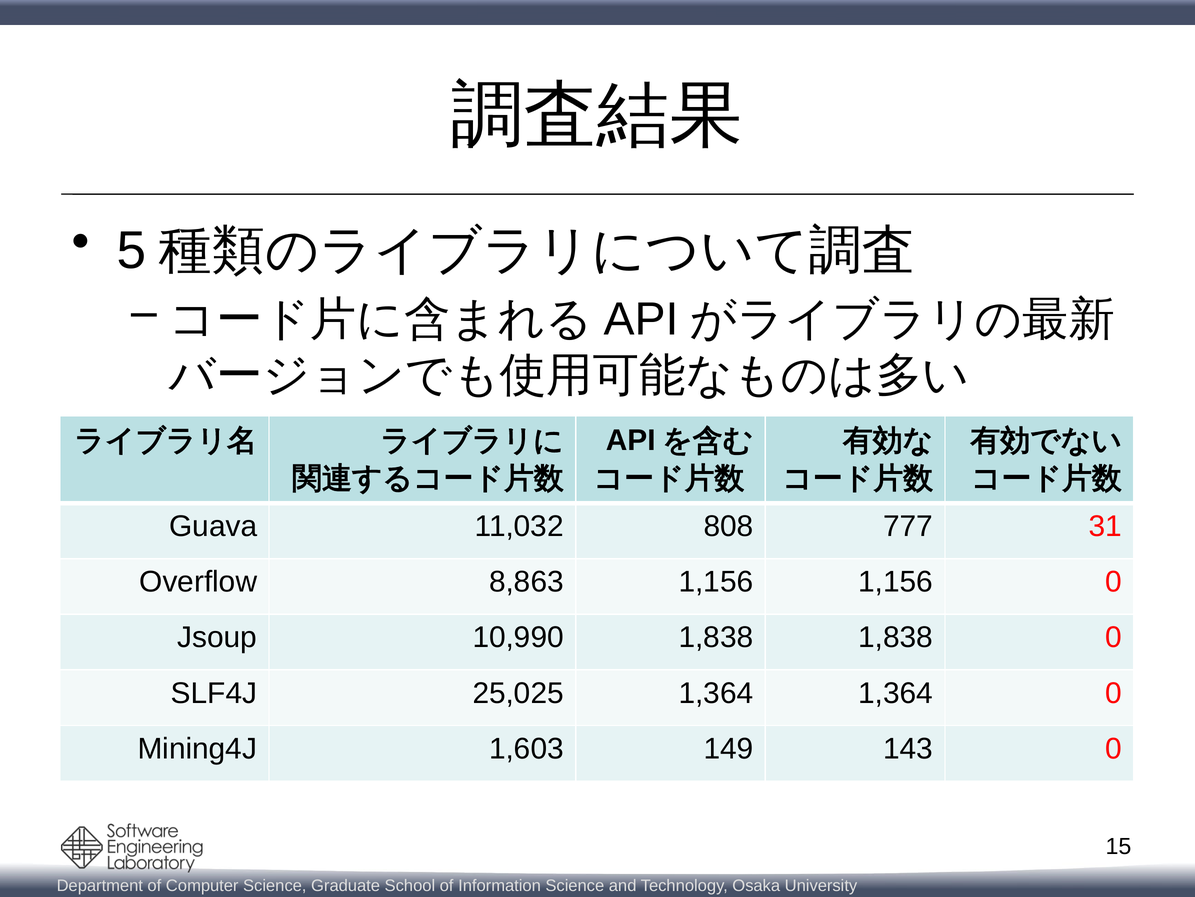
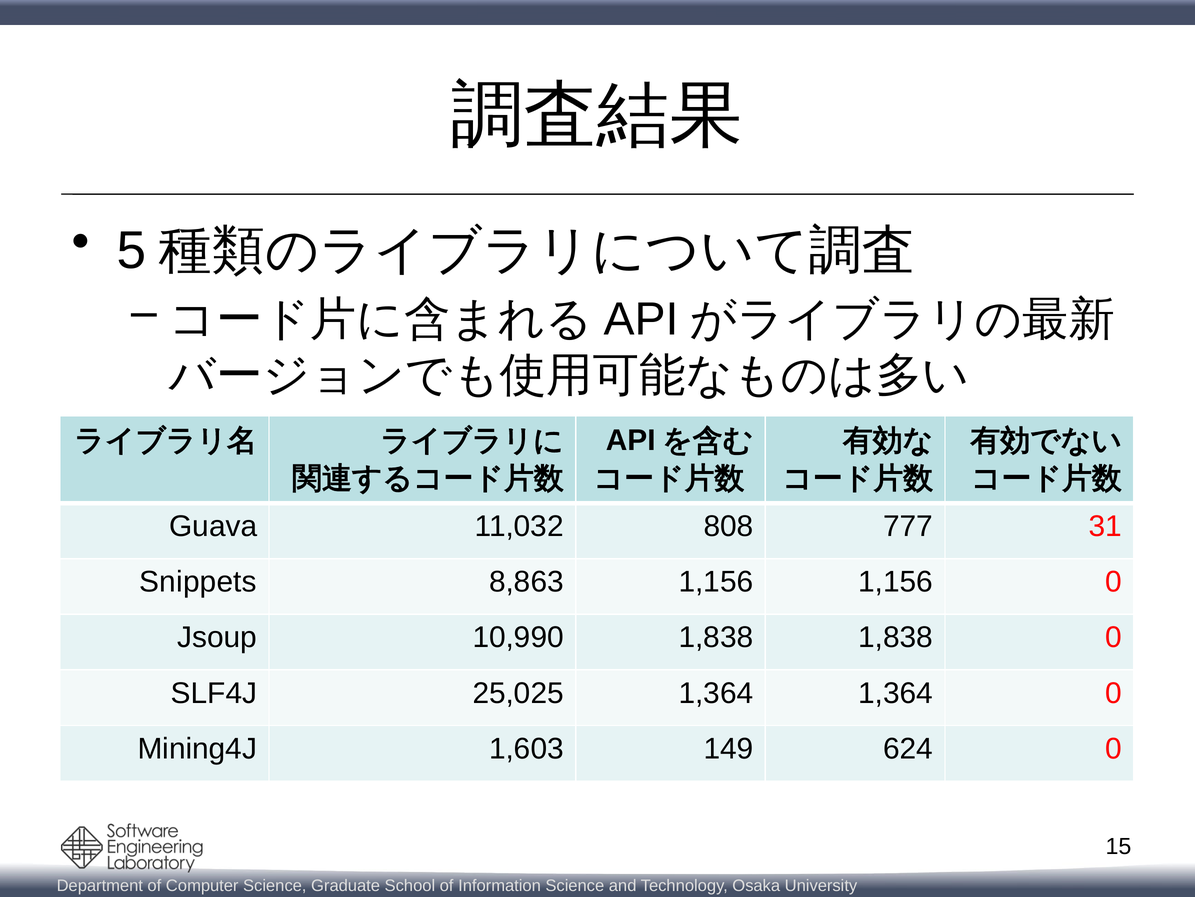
Overflow: Overflow -> Snippets
143: 143 -> 624
